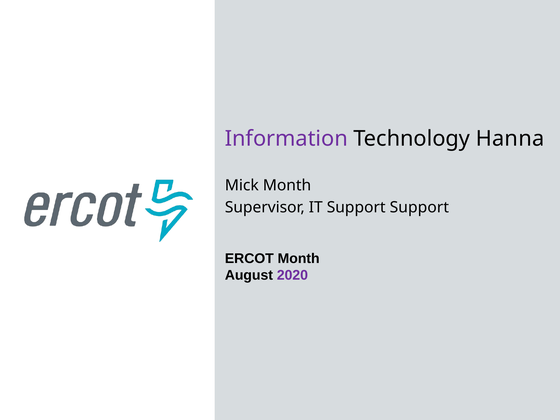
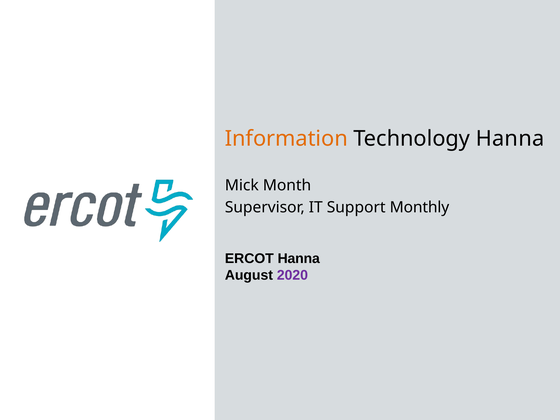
Information colour: purple -> orange
Support Support: Support -> Monthly
ERCOT Month: Month -> Hanna
